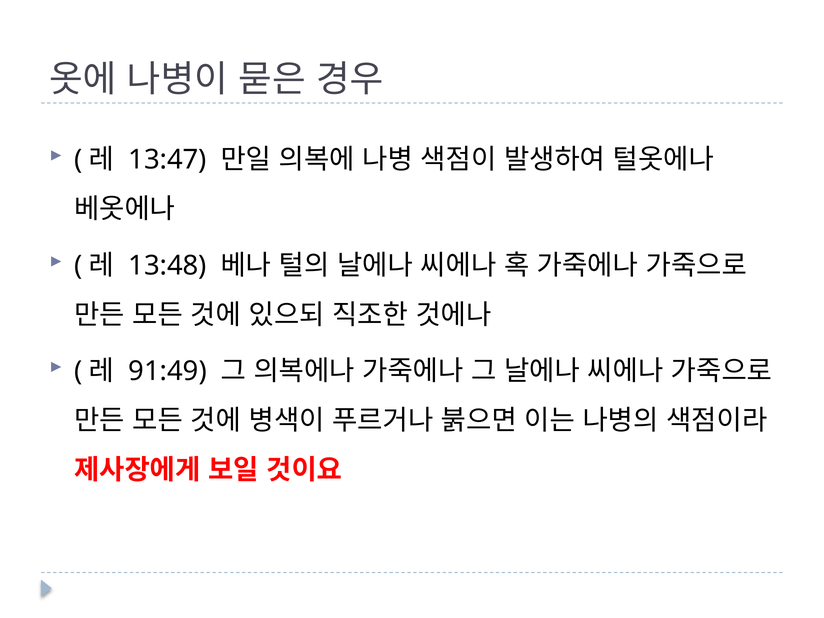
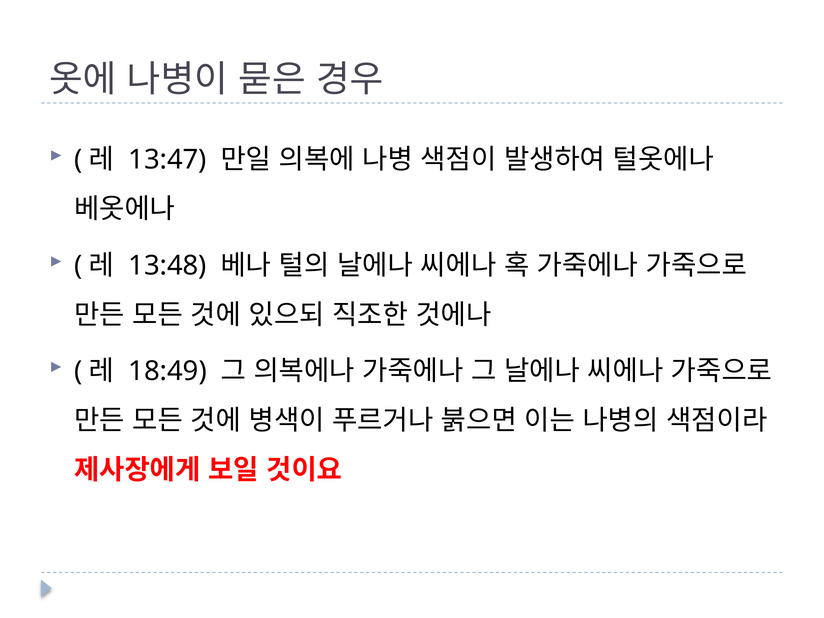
91:49: 91:49 -> 18:49
